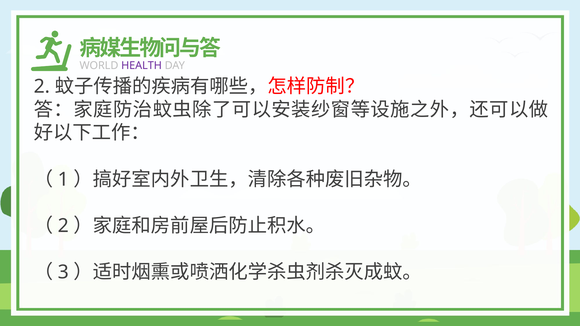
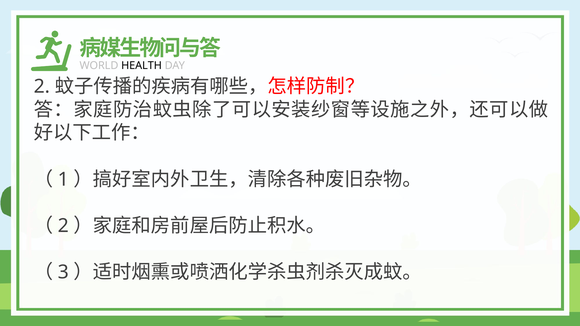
HEALTH colour: purple -> black
